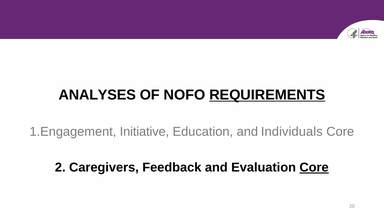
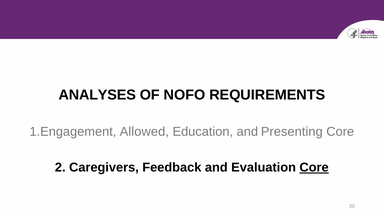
REQUIREMENTS underline: present -> none
Initiative: Initiative -> Allowed
Individuals: Individuals -> Presenting
